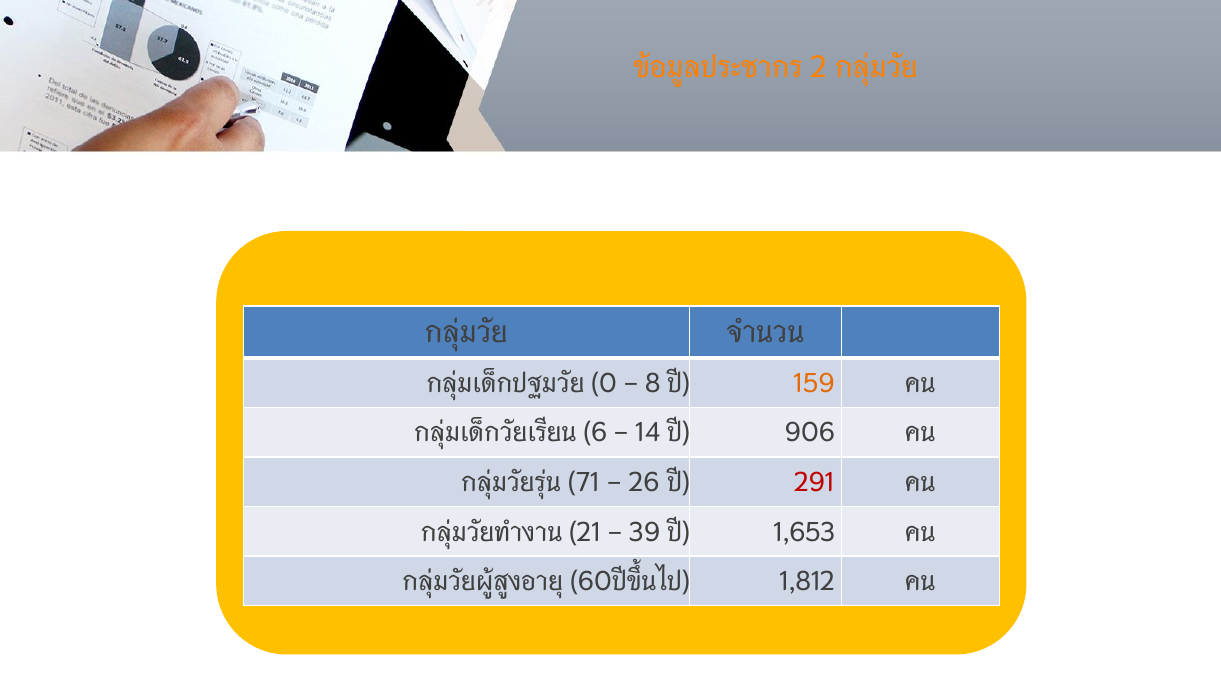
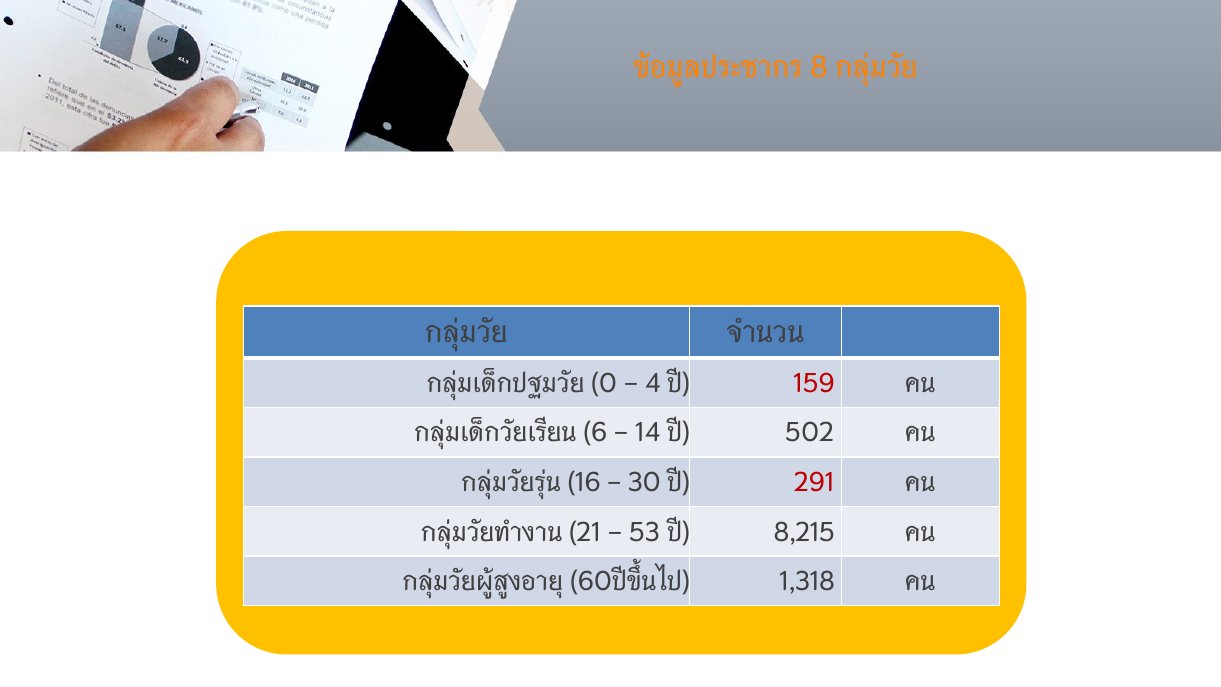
2: 2 -> 8
8: 8 -> 4
159 colour: orange -> red
906: 906 -> 502
71: 71 -> 16
26: 26 -> 30
39: 39 -> 53
1,653: 1,653 -> 8,215
1,812: 1,812 -> 1,318
